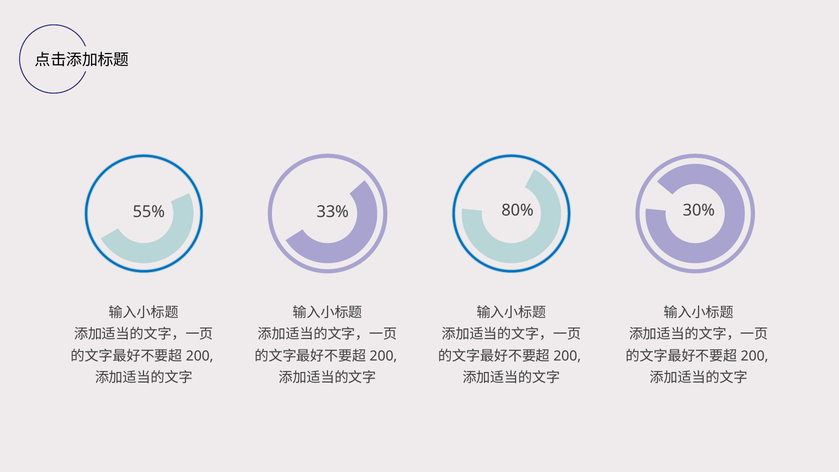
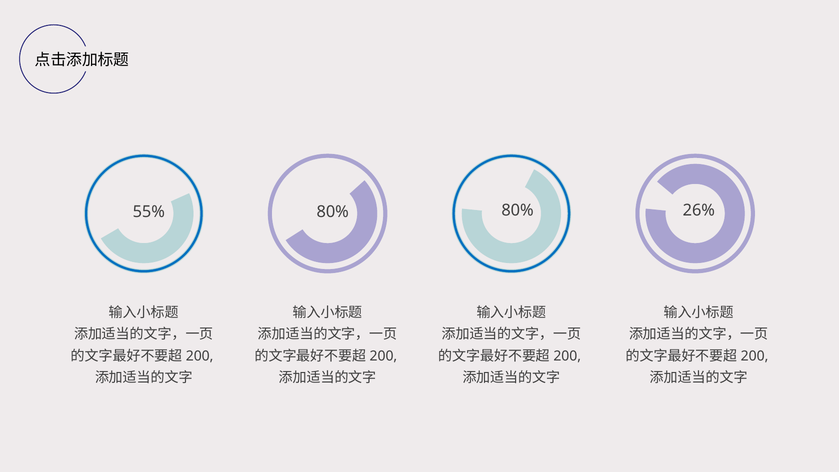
55% 33%: 33% -> 80%
30%: 30% -> 26%
